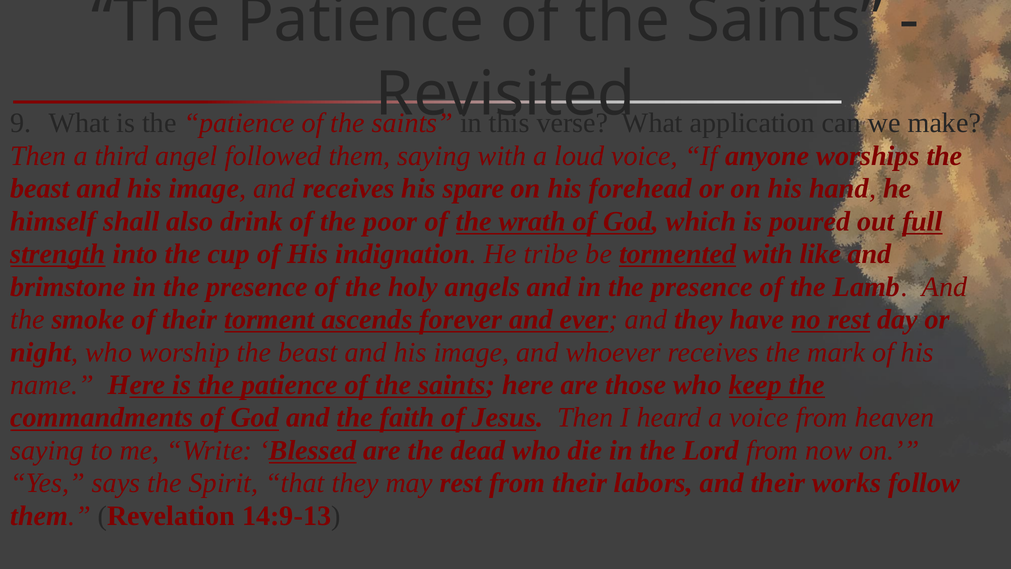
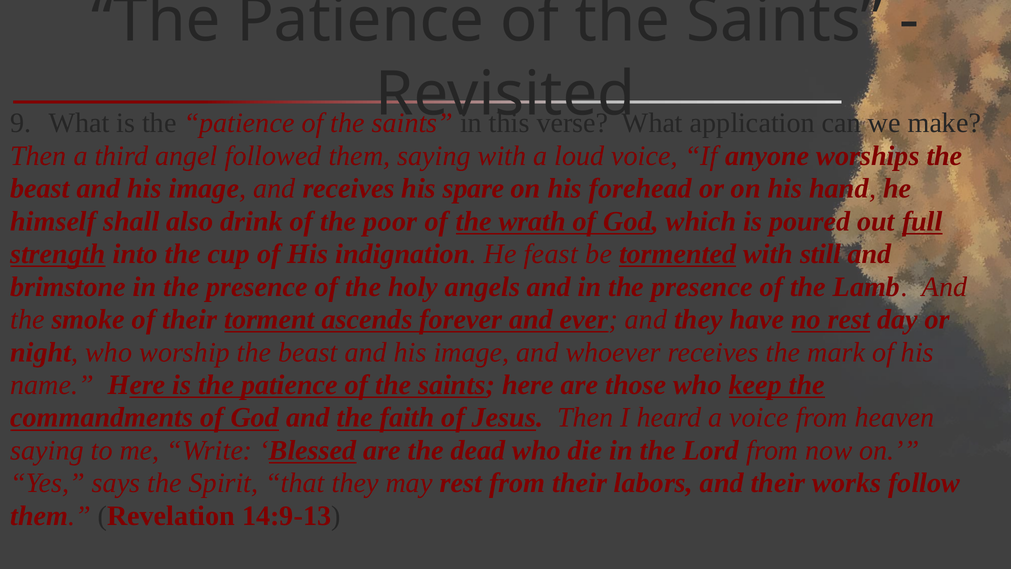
tribe: tribe -> feast
like: like -> still
